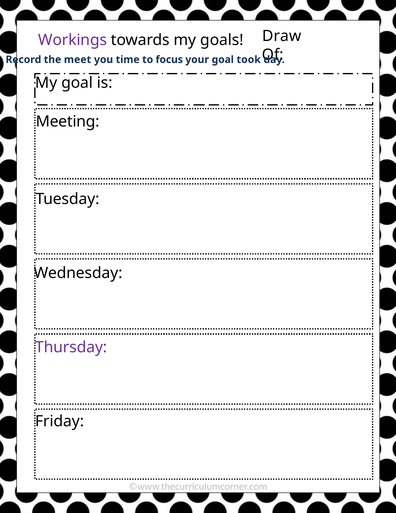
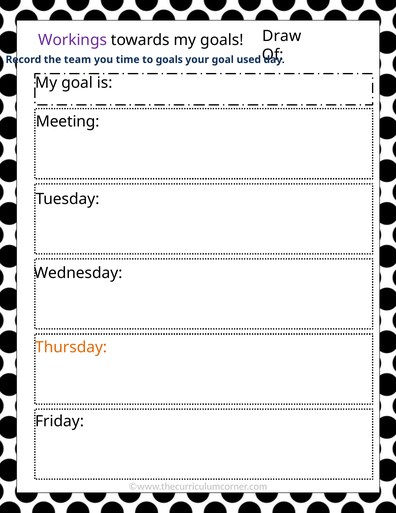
meet: meet -> team
to focus: focus -> goals
took: took -> used
Thursday colour: purple -> orange
